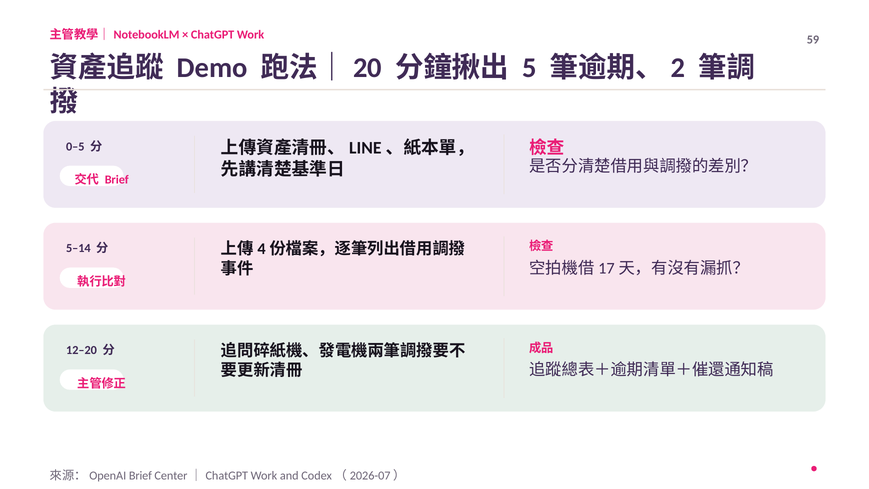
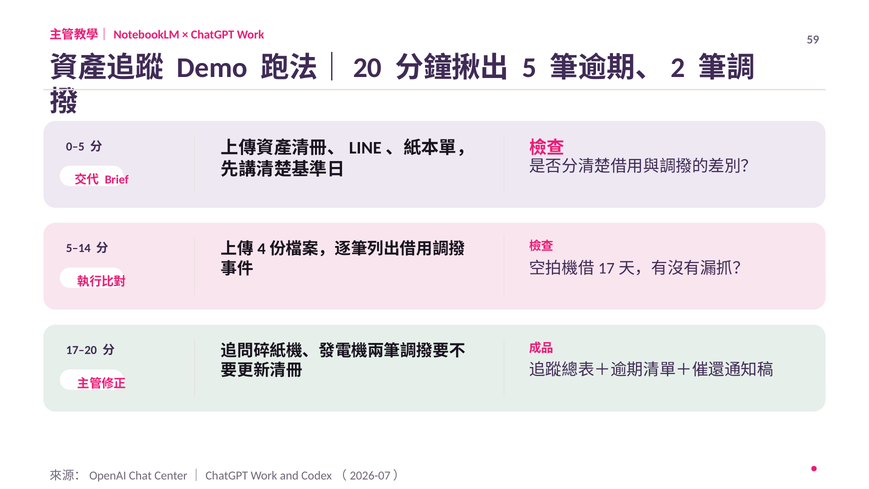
12–20: 12–20 -> 17–20
Brief at (140, 476): Brief -> Chat
